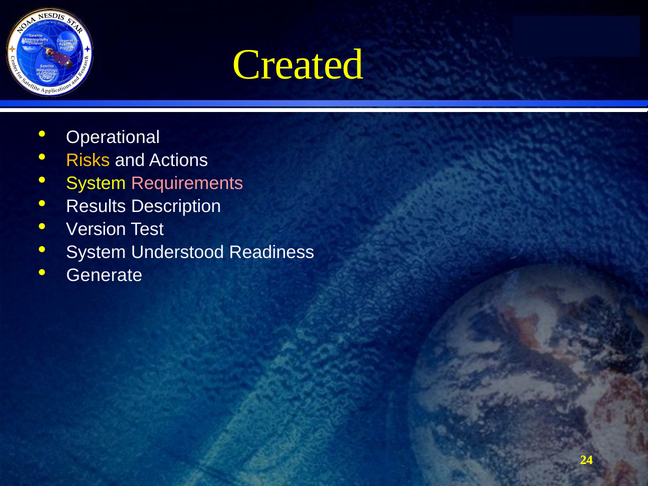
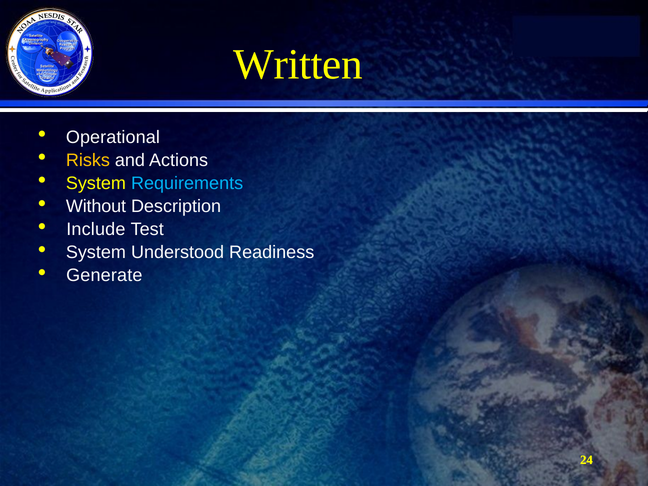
Created: Created -> Written
Requirements colour: pink -> light blue
Results: Results -> Without
Version: Version -> Include
